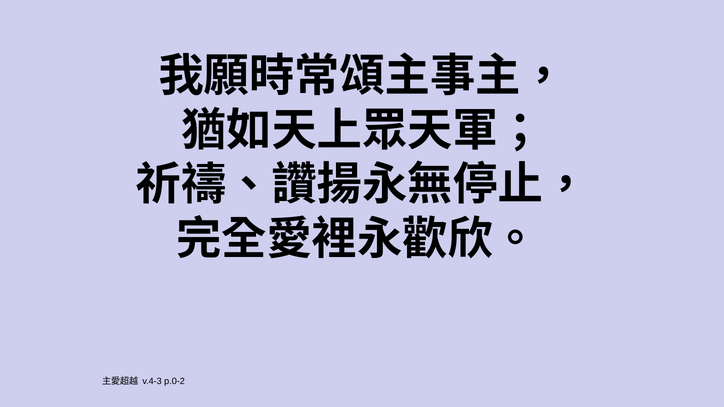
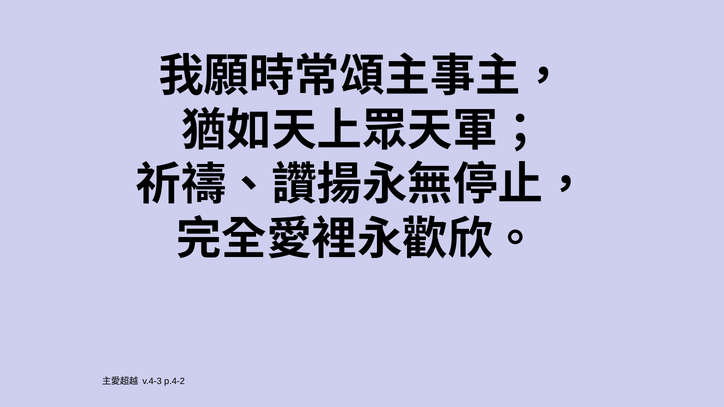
p.0-2: p.0-2 -> p.4-2
